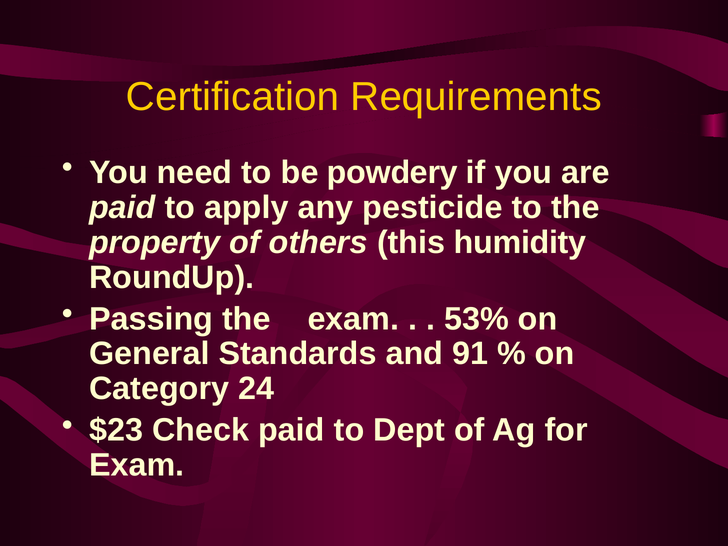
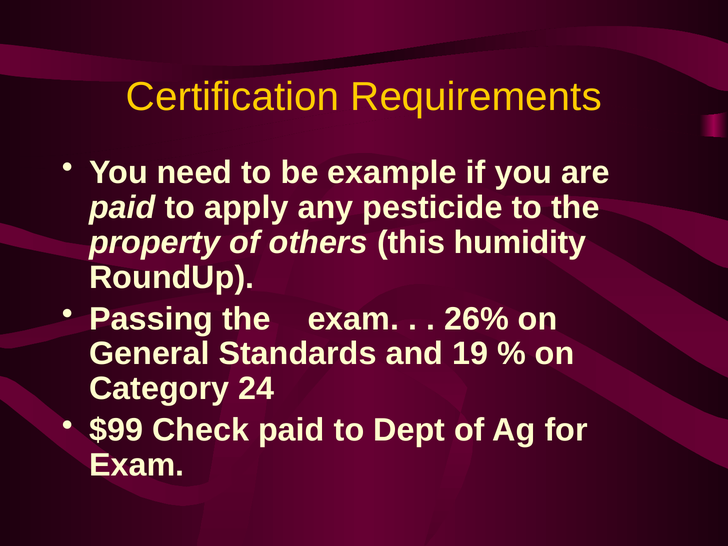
powdery: powdery -> example
53%: 53% -> 26%
91: 91 -> 19
$23: $23 -> $99
